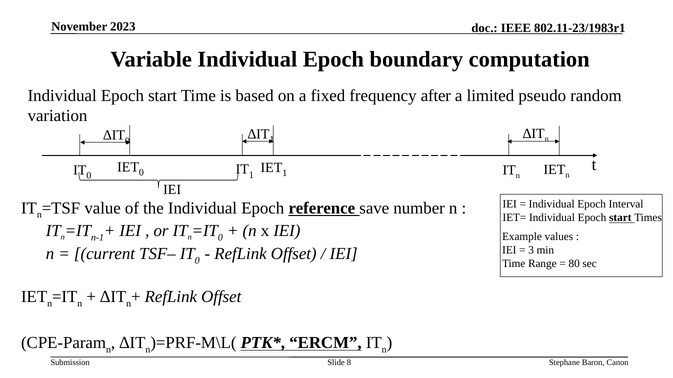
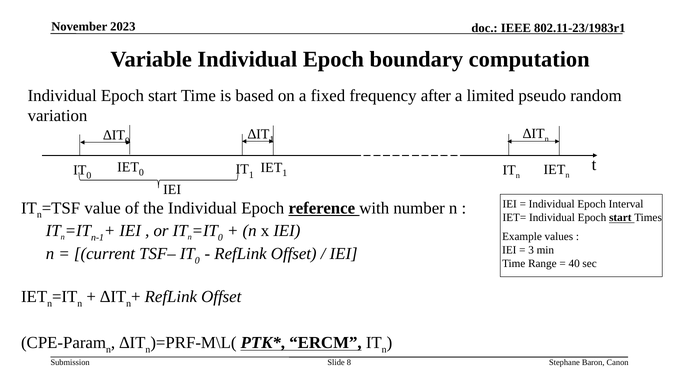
save: save -> with
80: 80 -> 40
